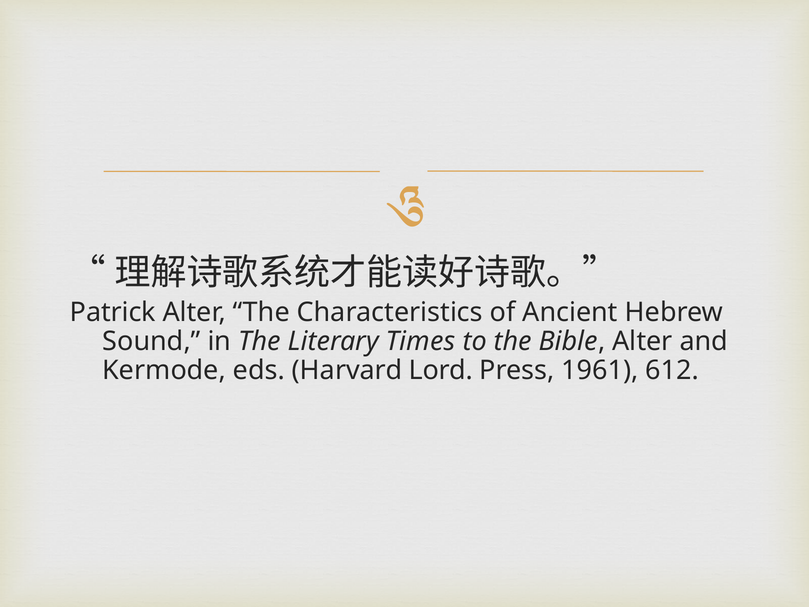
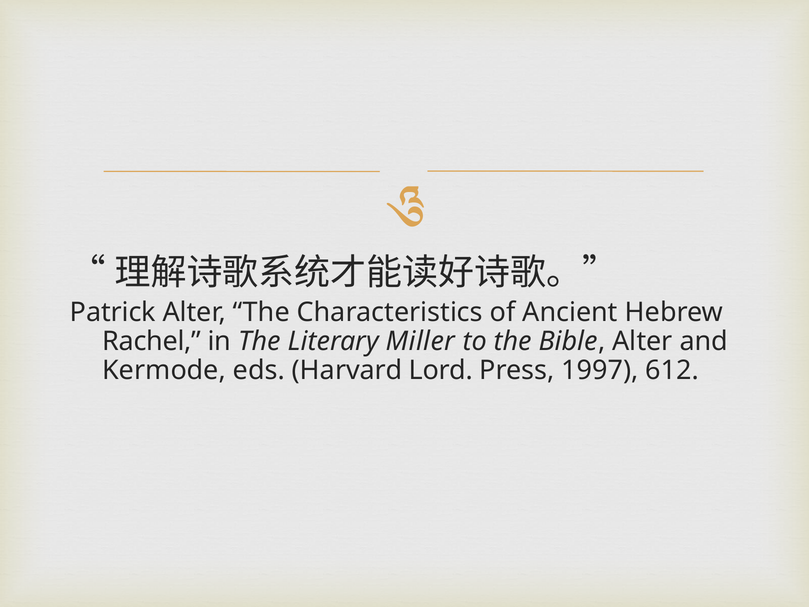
Sound: Sound -> Rachel
Times: Times -> Miller
1961: 1961 -> 1997
